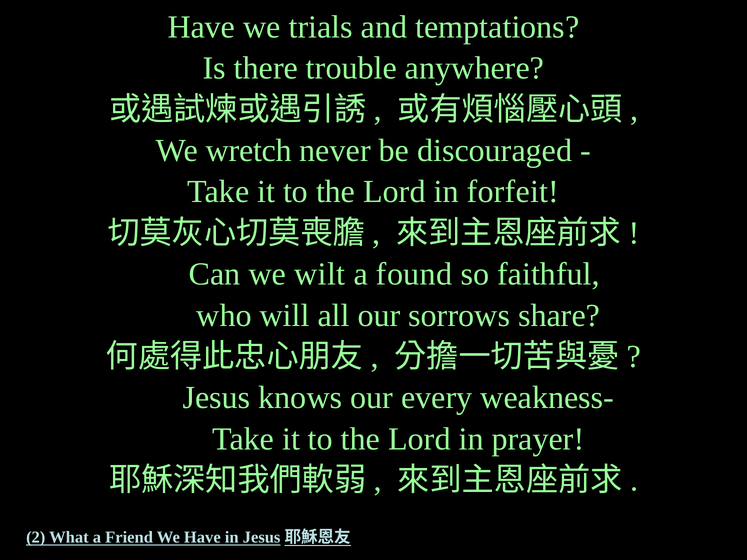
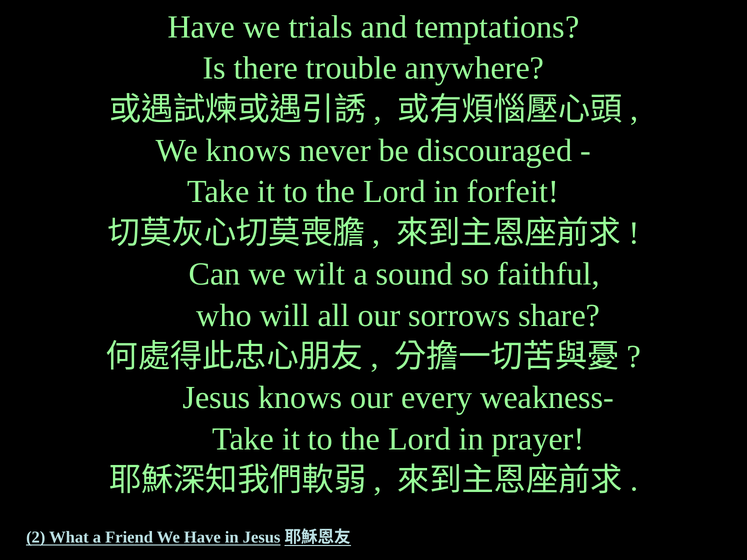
We wretch: wretch -> knows
found: found -> sound
